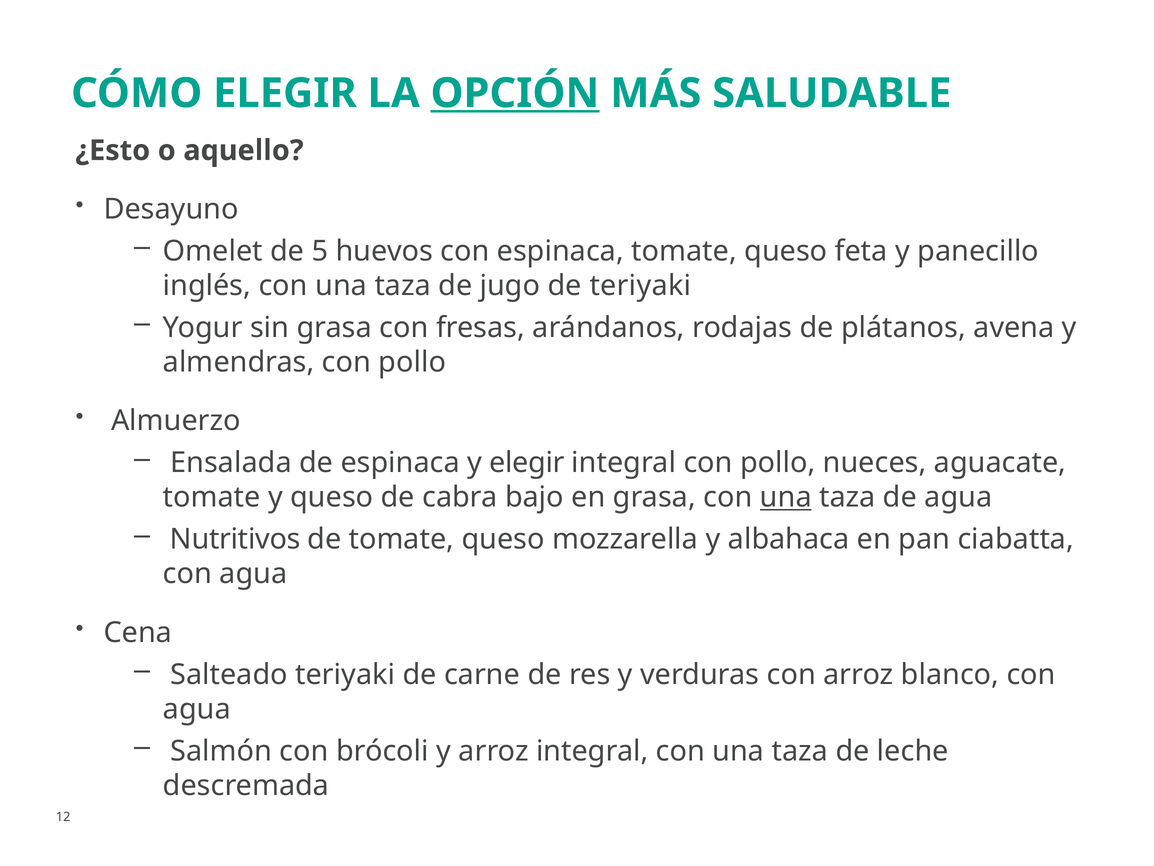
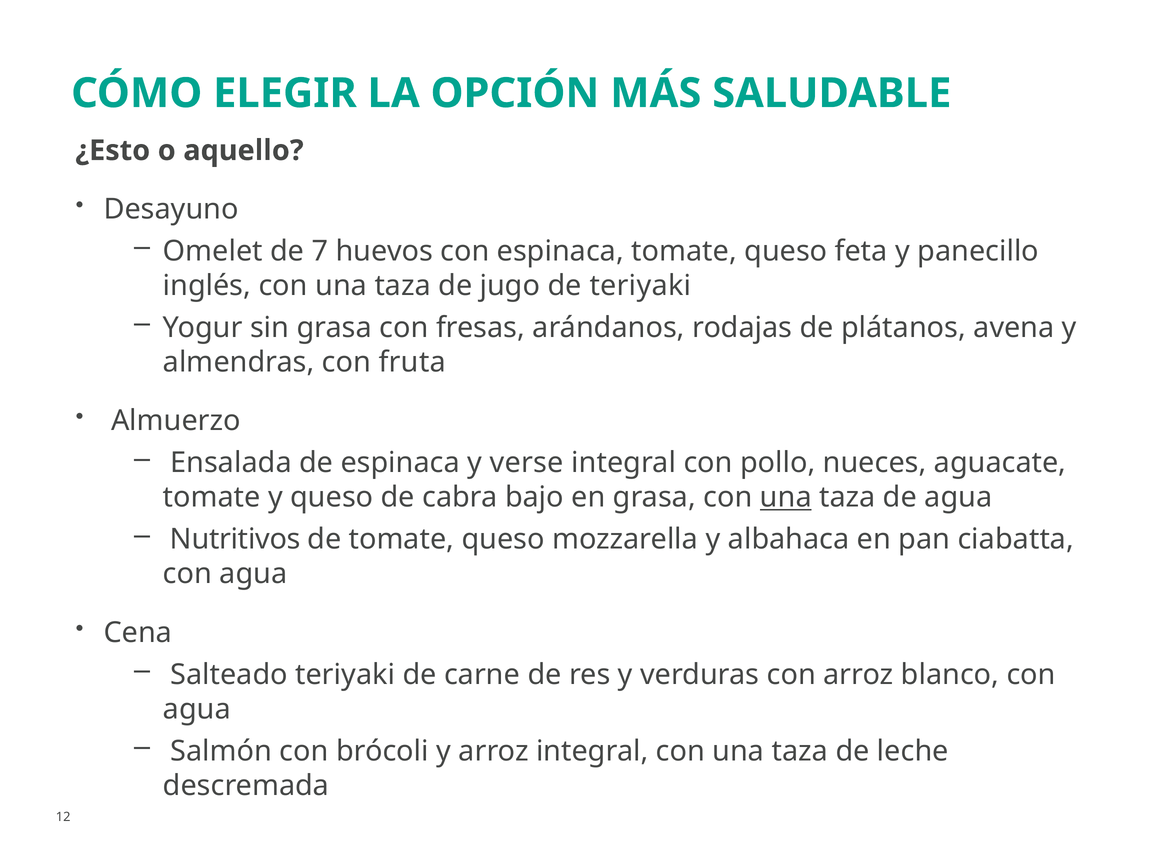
OPCIÓN underline: present -> none
5: 5 -> 7
almendras con pollo: pollo -> fruta
y elegir: elegir -> verse
